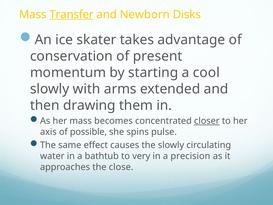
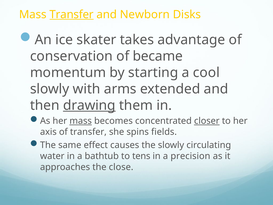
present: present -> became
drawing underline: none -> present
mass at (81, 121) underline: none -> present
of possible: possible -> transfer
pulse: pulse -> fields
very: very -> tens
